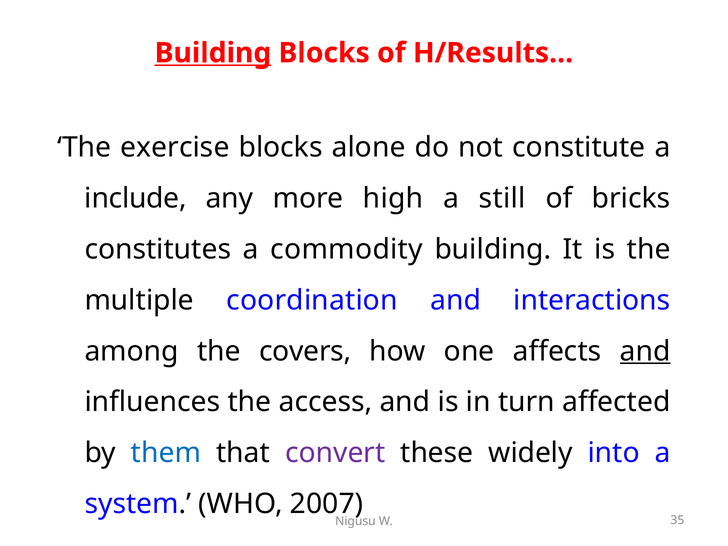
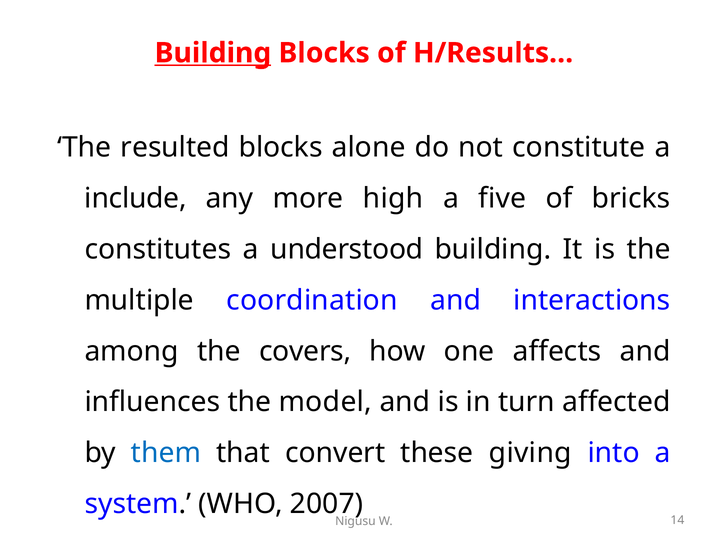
exercise: exercise -> resulted
still: still -> five
commodity: commodity -> understood
and at (645, 351) underline: present -> none
access: access -> model
convert colour: purple -> black
widely: widely -> giving
35: 35 -> 14
